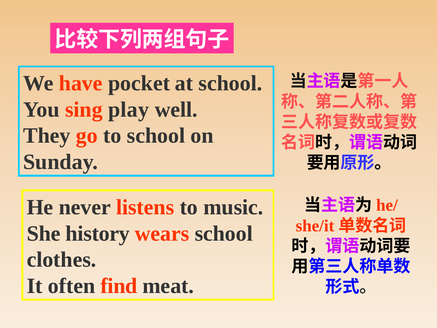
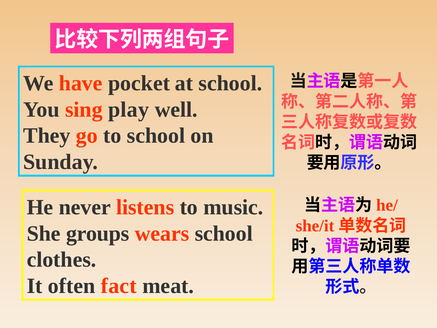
history: history -> groups
find: find -> fact
